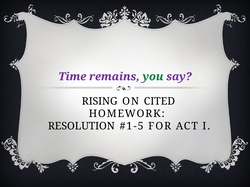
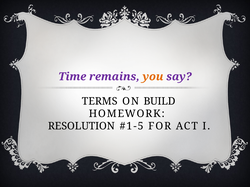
you colour: green -> orange
RISING: RISING -> TERMS
CITED: CITED -> BUILD
